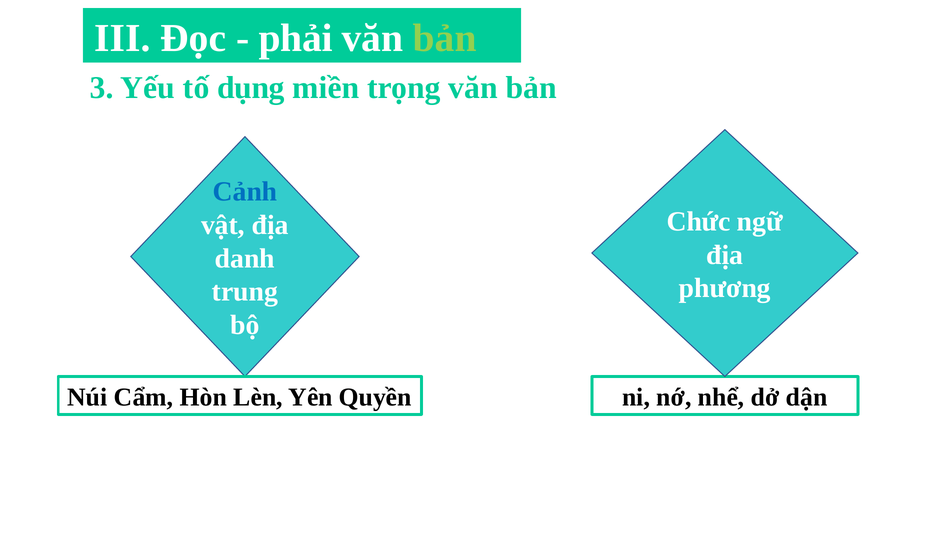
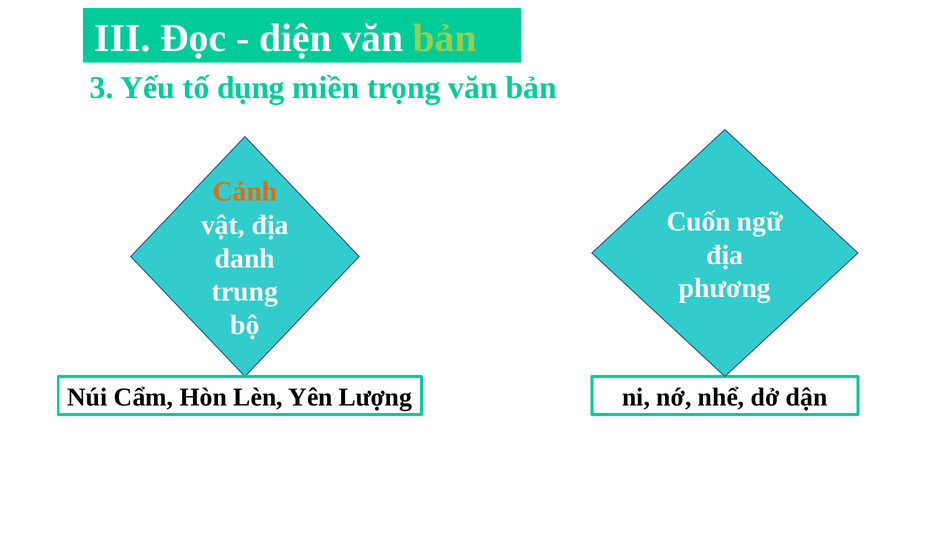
phải: phải -> diện
Cảnh colour: blue -> orange
Chức: Chức -> Cuốn
Quyền: Quyền -> Lượng
